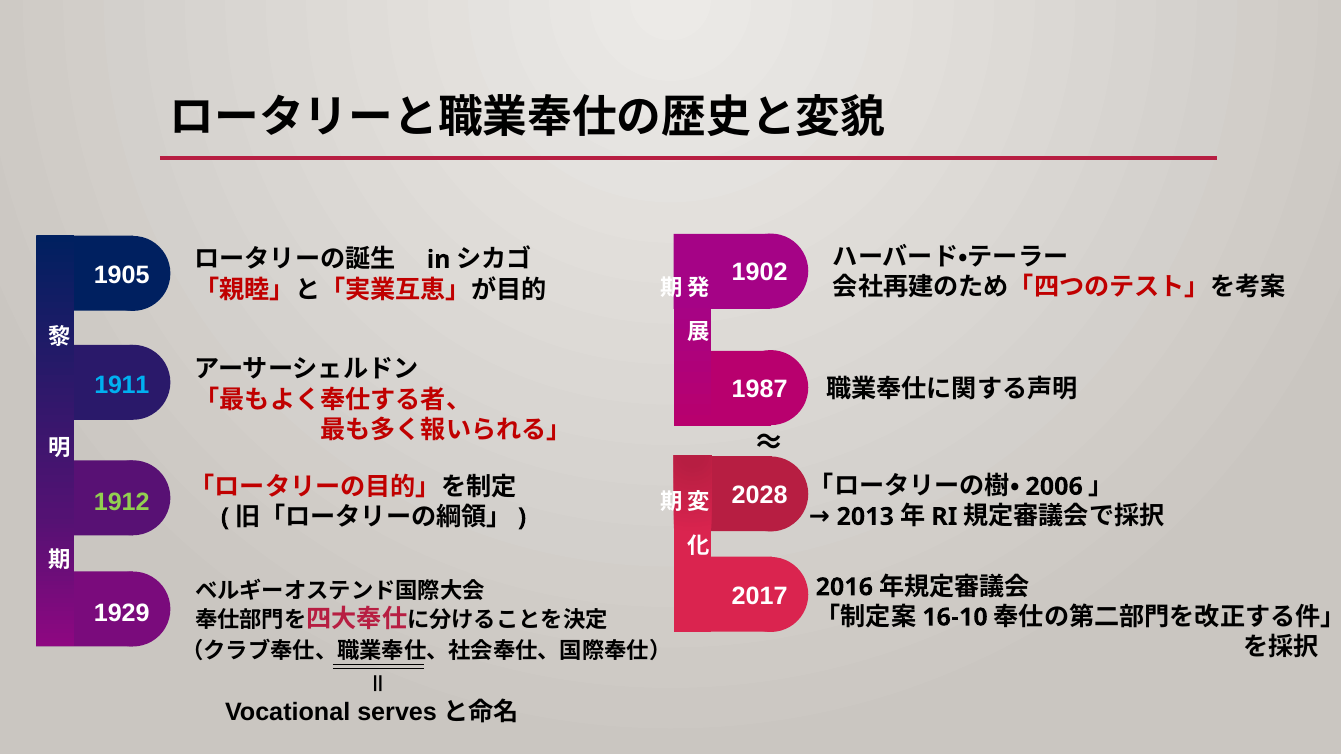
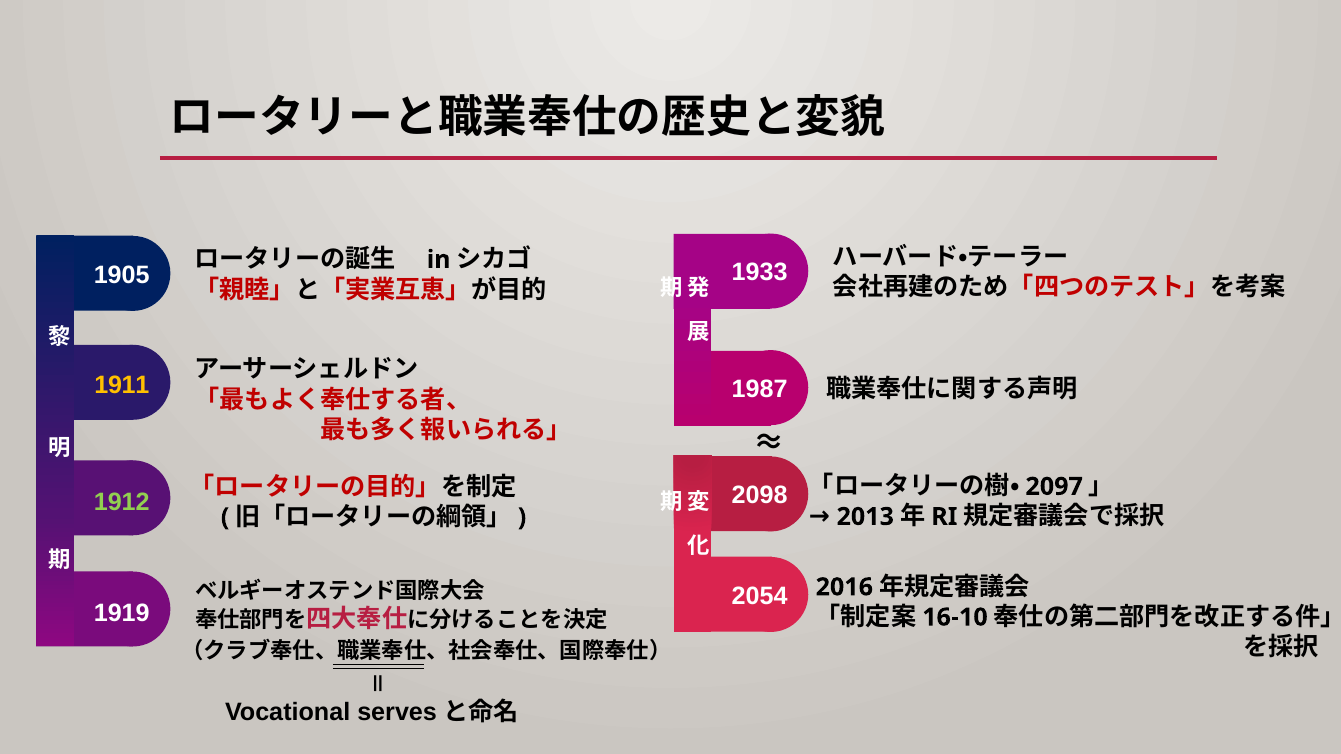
1902: 1902 -> 1933
1911 colour: light blue -> yellow
2028: 2028 -> 2098
2006: 2006 -> 2097
2017: 2017 -> 2054
1929: 1929 -> 1919
